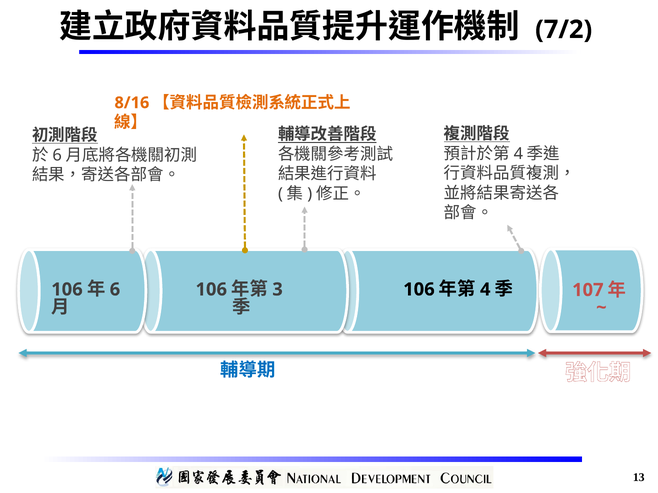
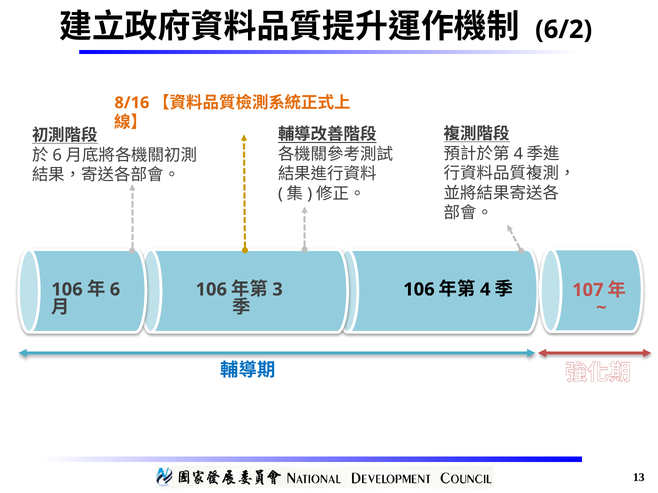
7/2: 7/2 -> 6/2
